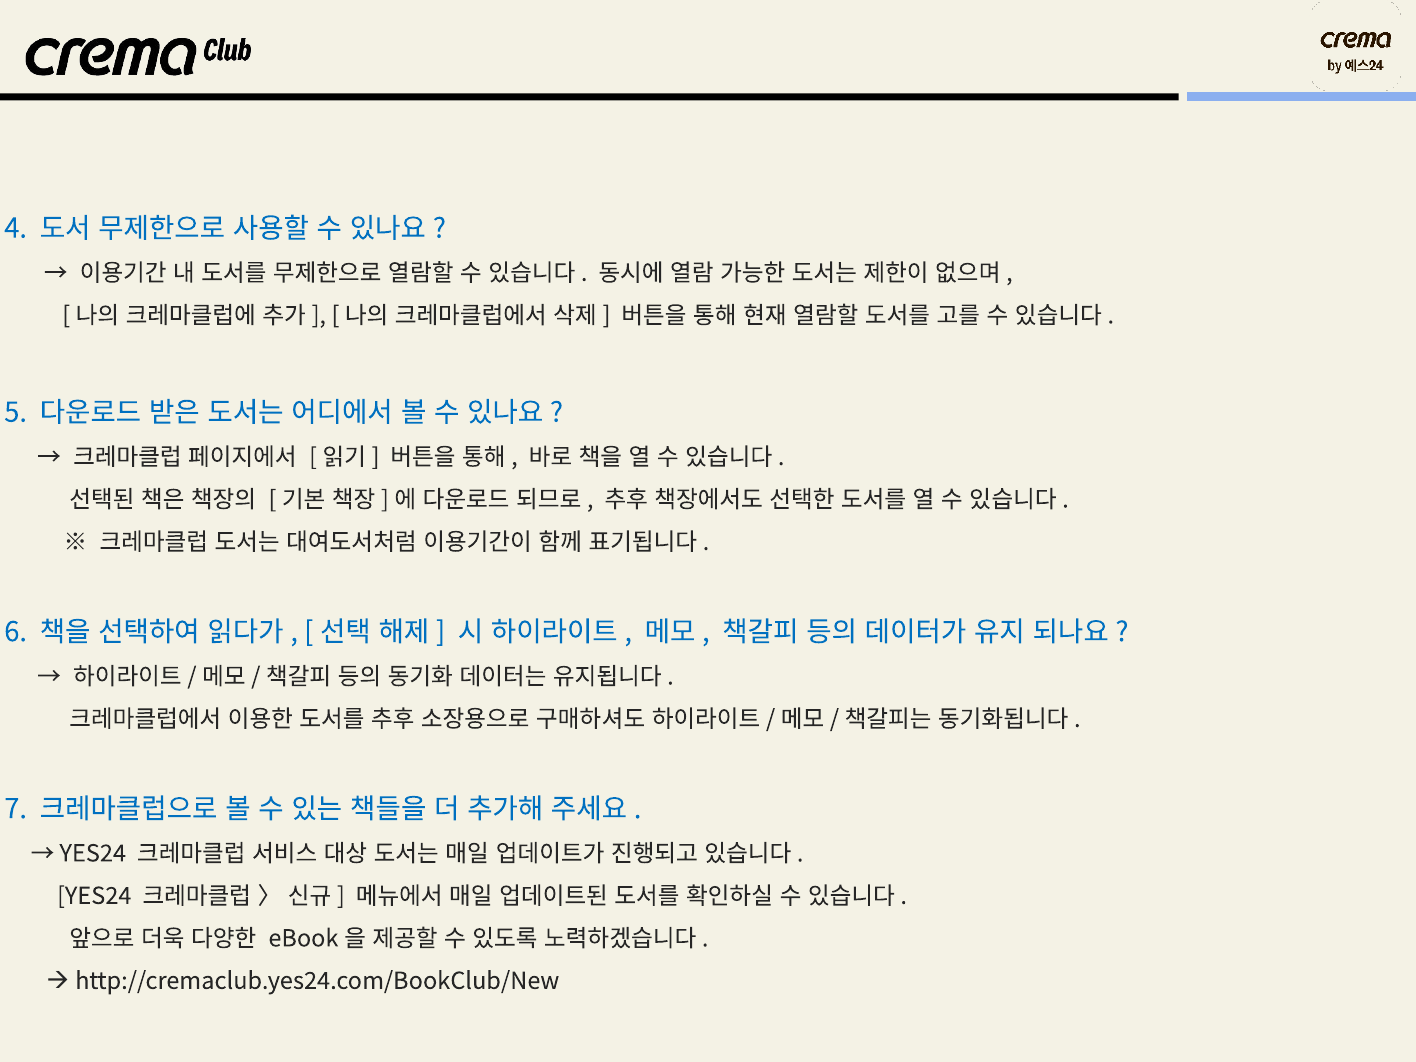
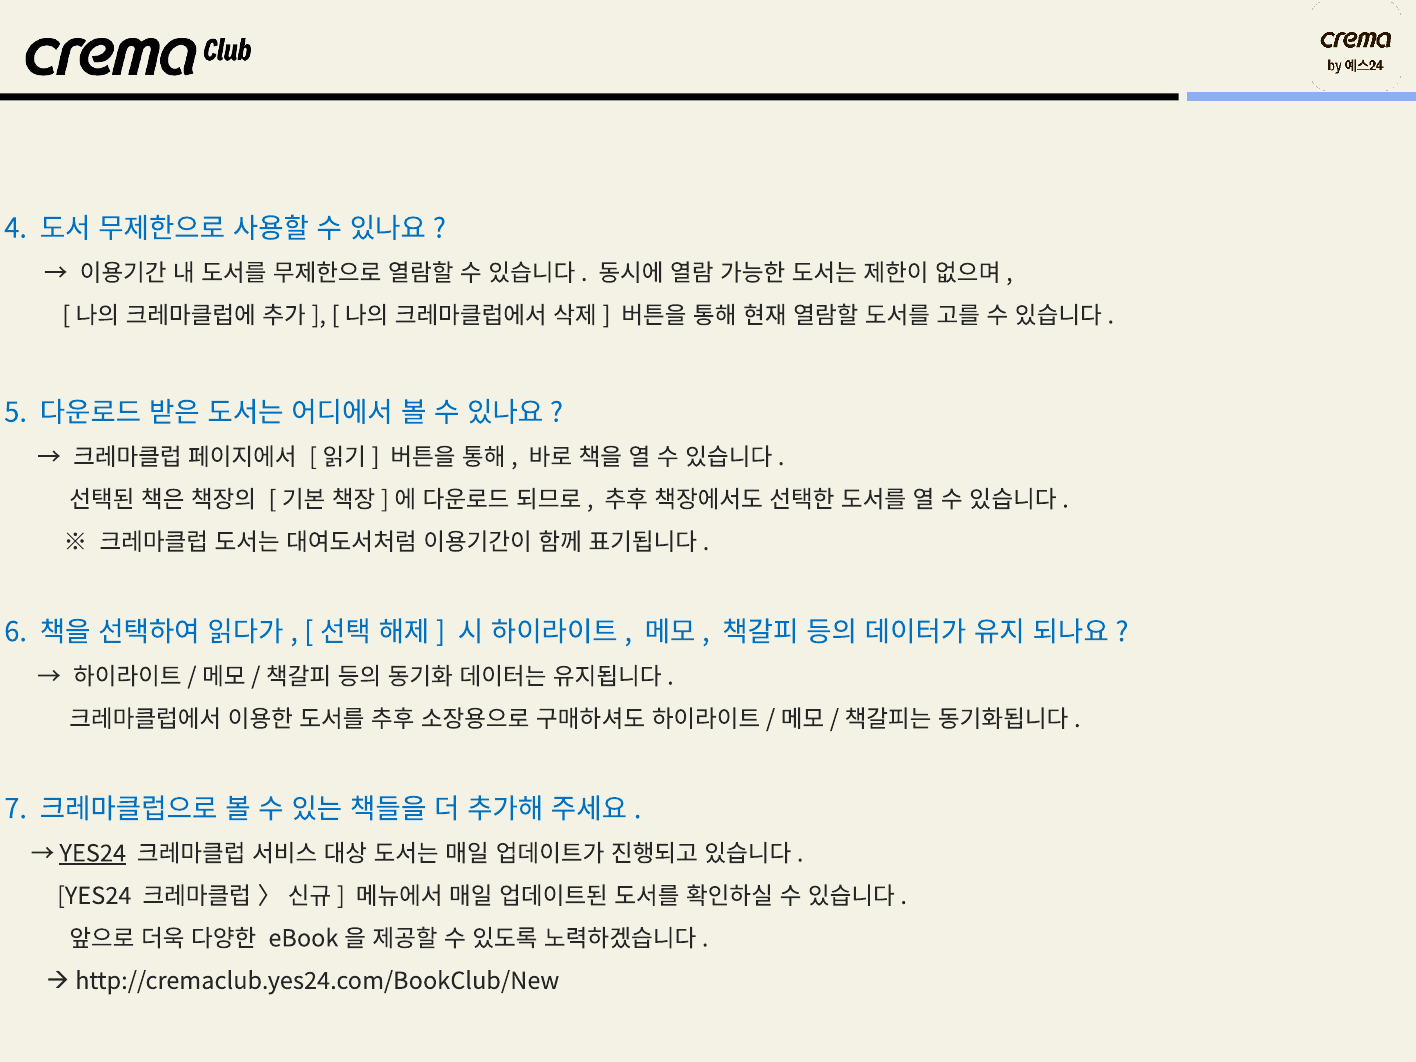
YES24 at (93, 854) underline: none -> present
